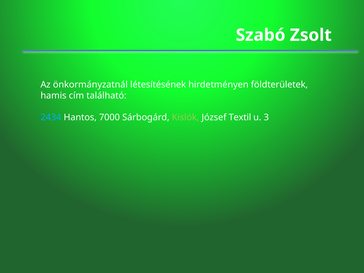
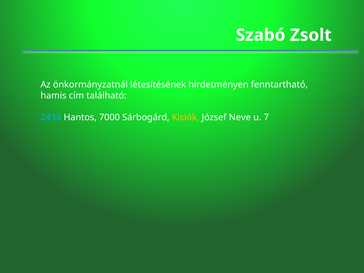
földterületek: földterületek -> fenntartható
Kislók colour: light green -> yellow
Textil: Textil -> Neve
3: 3 -> 7
